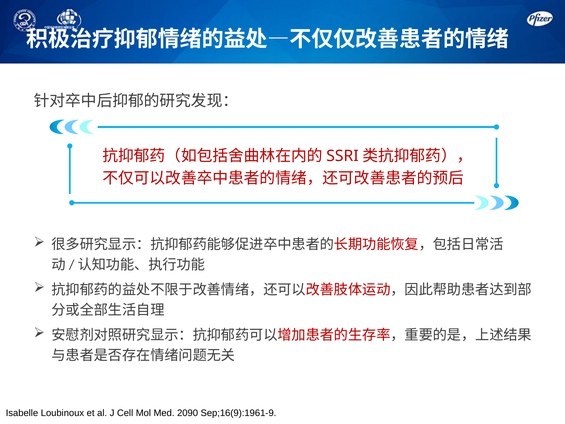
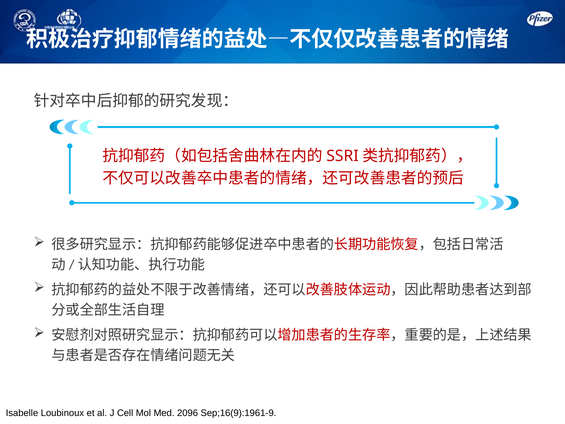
2090: 2090 -> 2096
